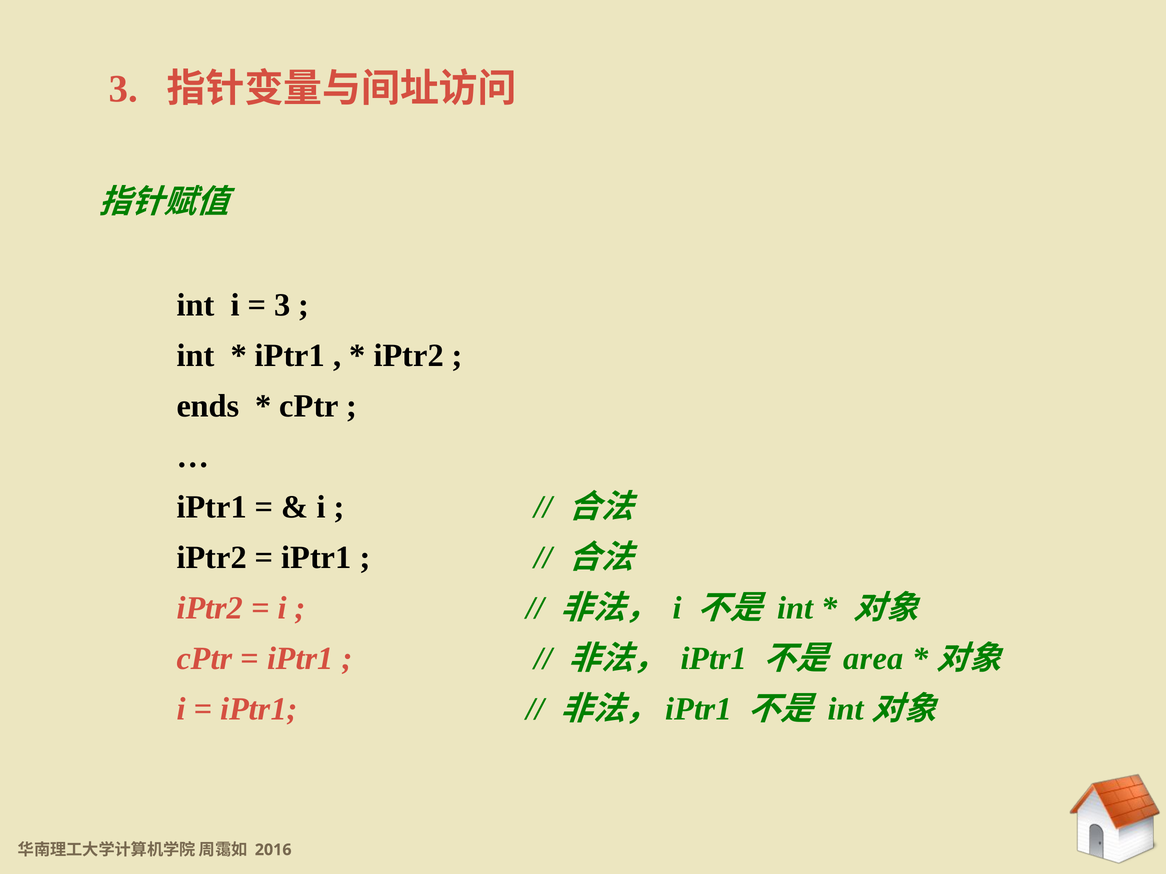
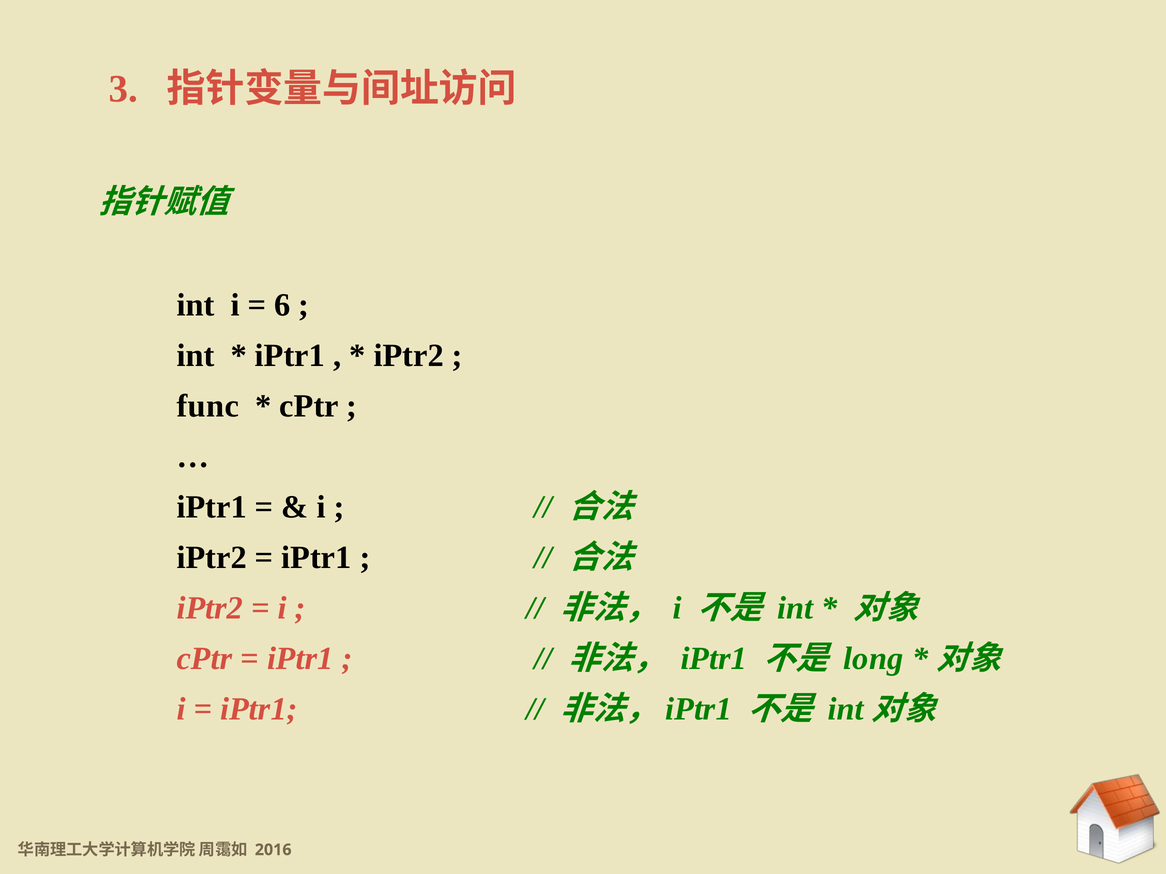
3 at (282, 305): 3 -> 6
ends: ends -> func
area: area -> long
